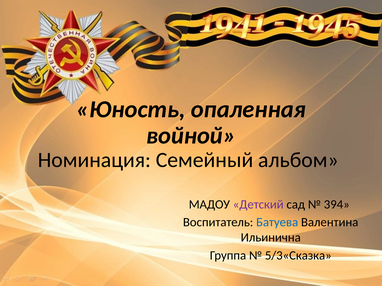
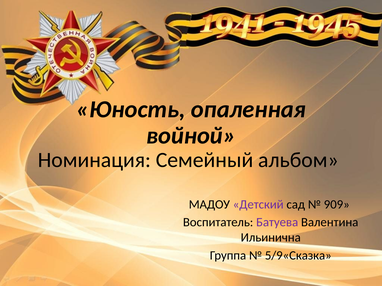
394: 394 -> 909
Батуева colour: blue -> purple
5/3«Сказка: 5/3«Сказка -> 5/9«Сказка
